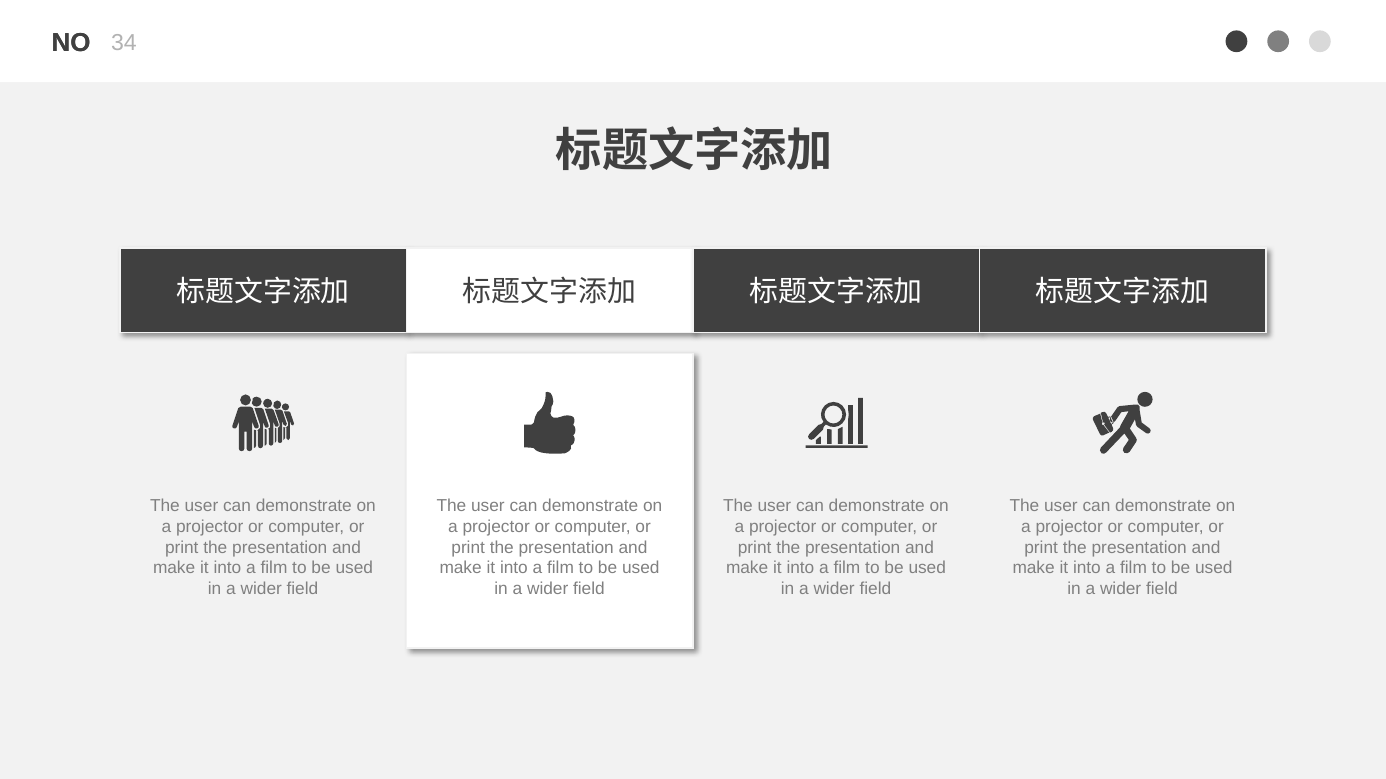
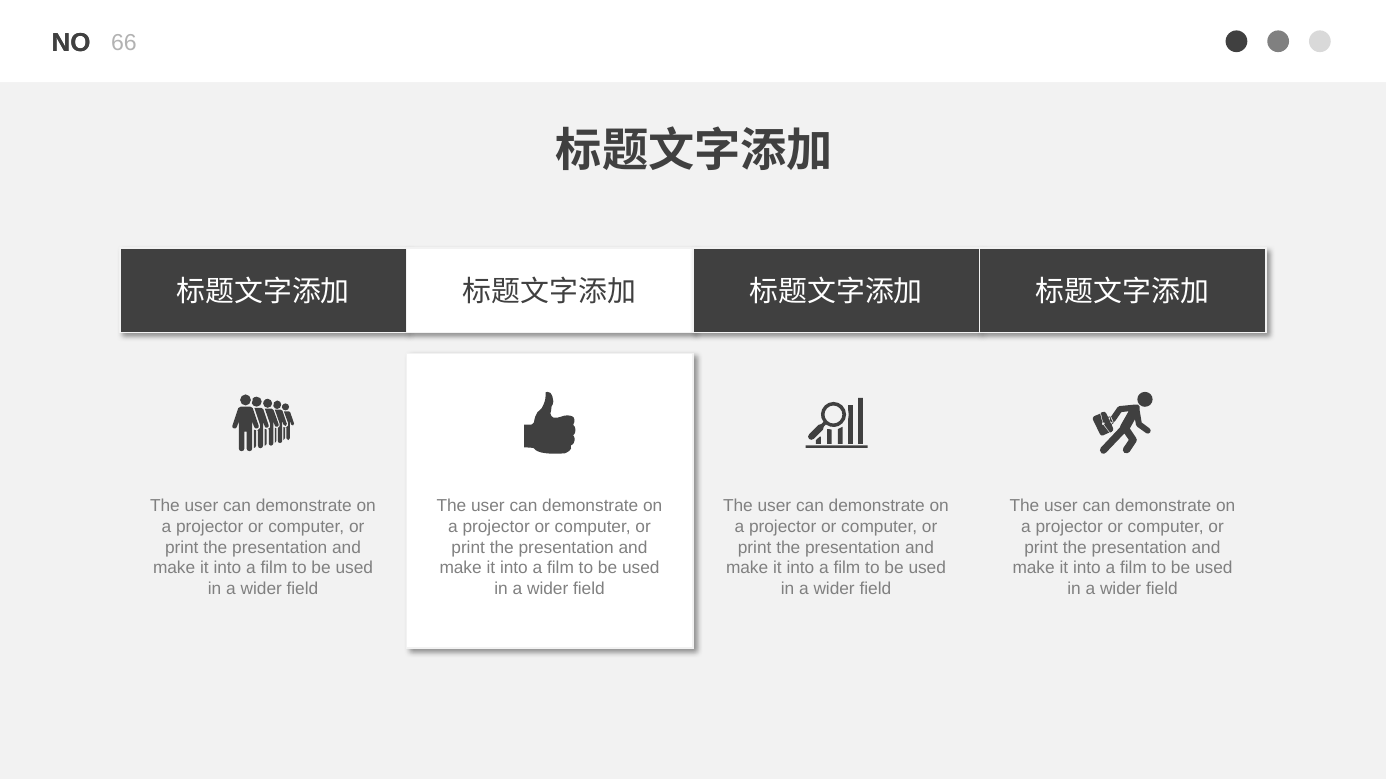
34: 34 -> 66
